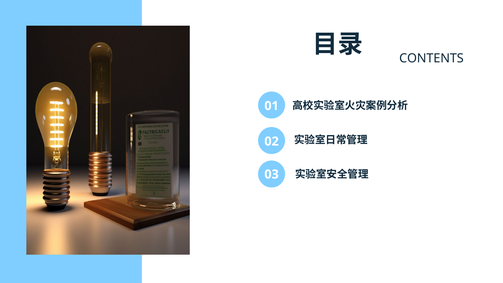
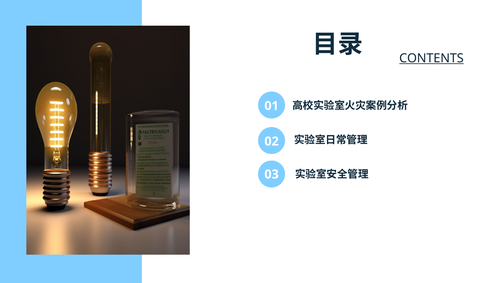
CONTENTS underline: none -> present
